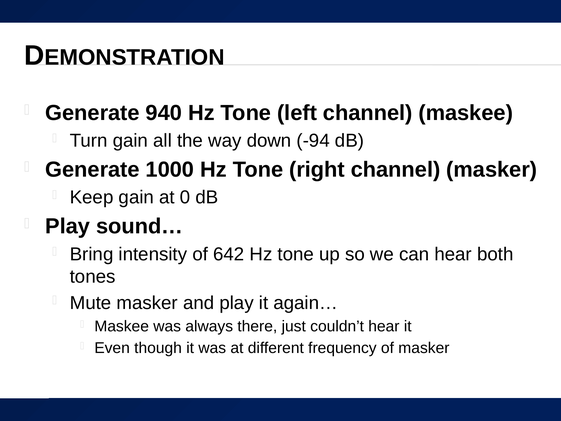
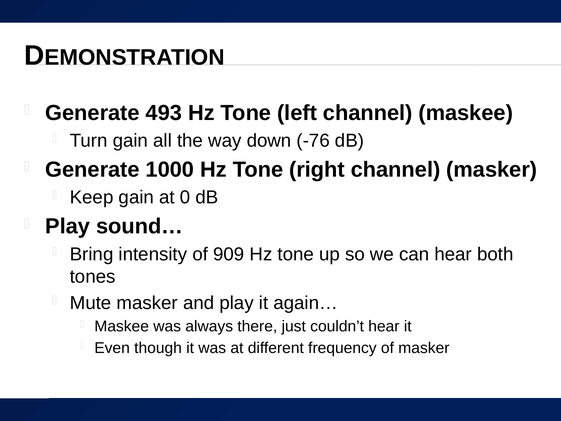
940: 940 -> 493
-94: -94 -> -76
642: 642 -> 909
